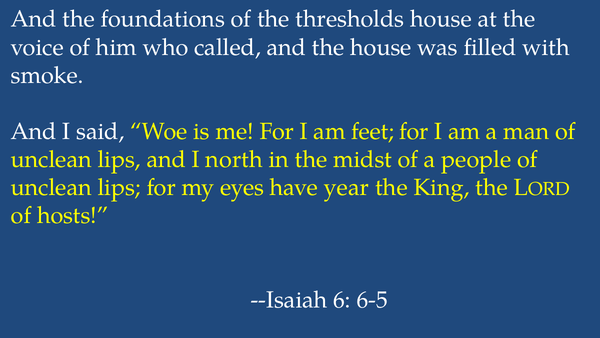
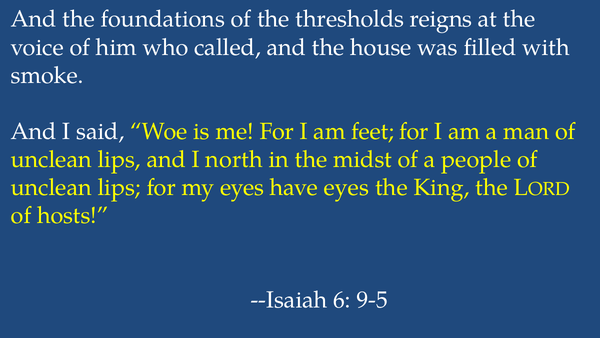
thresholds house: house -> reigns
have year: year -> eyes
6-5: 6-5 -> 9-5
